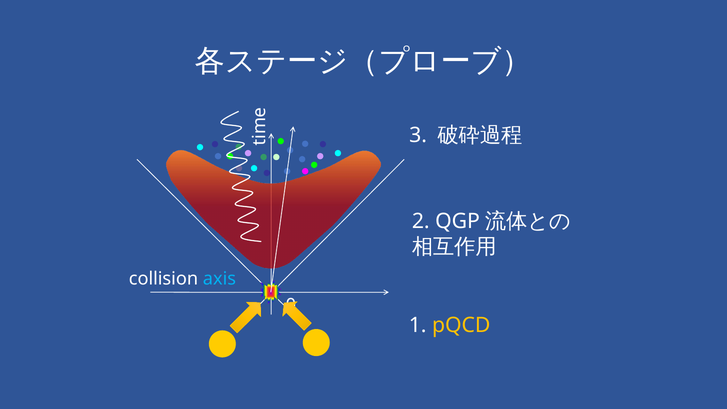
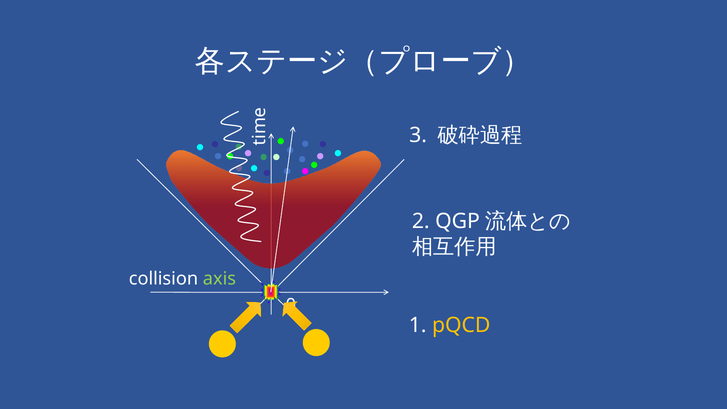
axis colour: light blue -> light green
